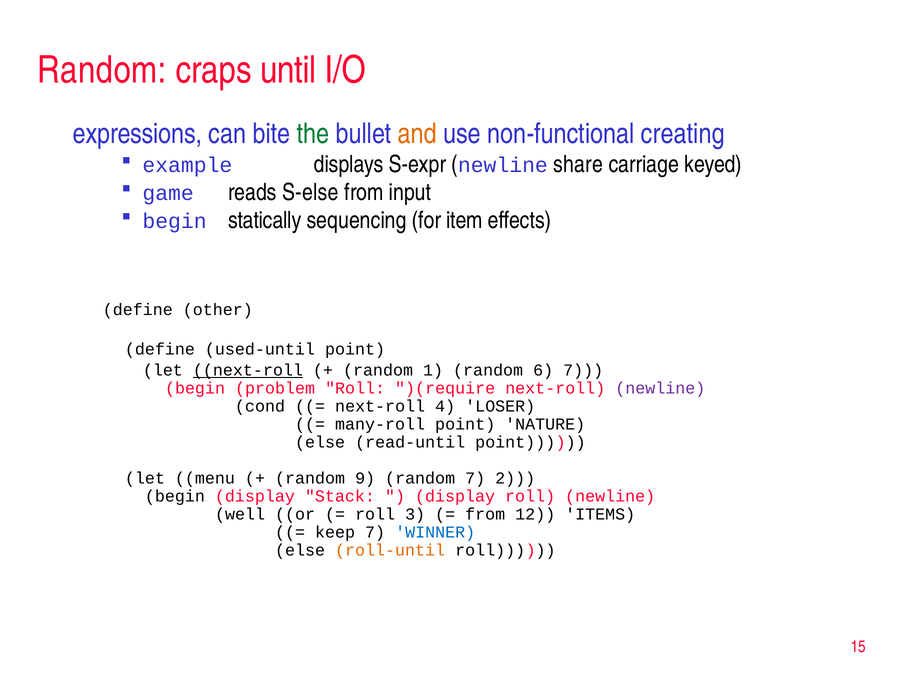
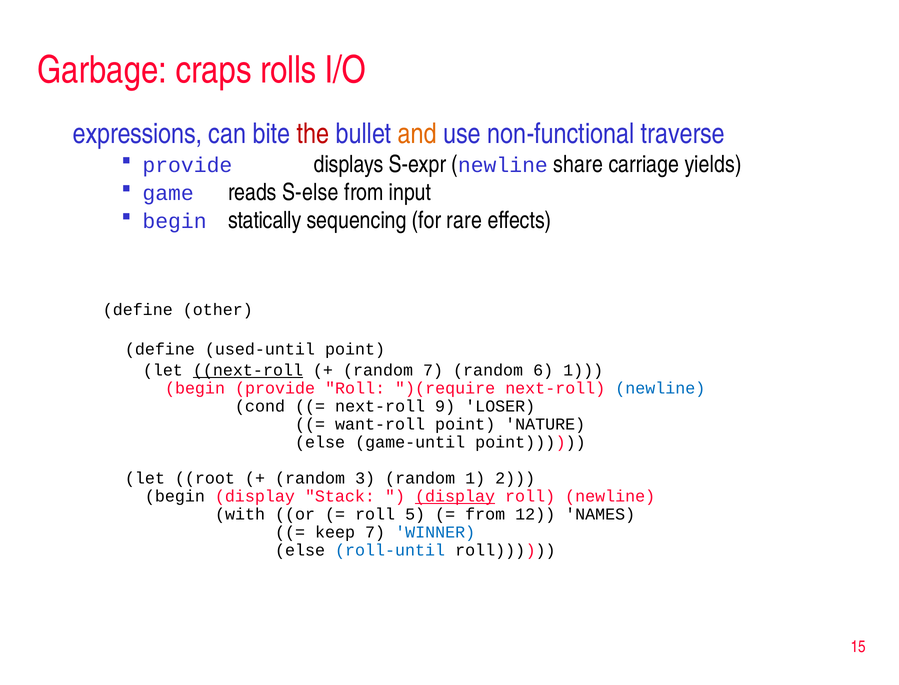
Random at (102, 70): Random -> Garbage
until: until -> rolls
the colour: green -> red
creating: creating -> traverse
example at (187, 165): example -> provide
keyed: keyed -> yields
item: item -> rare
random 1: 1 -> 7
6 7: 7 -> 1
begin problem: problem -> provide
newline at (660, 388) colour: purple -> blue
4: 4 -> 9
many-roll: many-roll -> want-roll
read-until: read-until -> game-until
menu: menu -> root
9: 9 -> 3
random 7: 7 -> 1
display at (455, 496) underline: none -> present
well: well -> with
3: 3 -> 5
ITEMS: ITEMS -> NAMES
roll-until colour: orange -> blue
